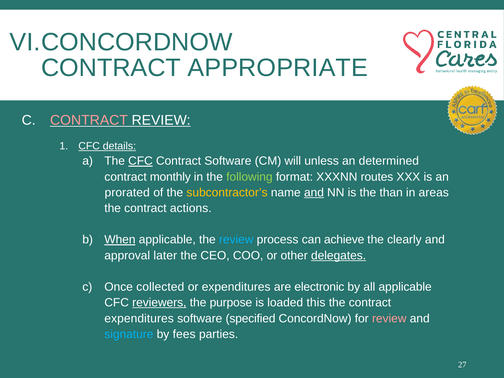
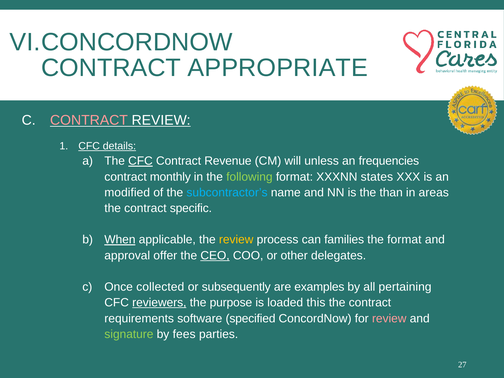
Contract Software: Software -> Revenue
determined: determined -> frequencies
routes: routes -> states
prorated: prorated -> modified
subcontractor’s colour: yellow -> light blue
and at (314, 193) underline: present -> none
actions: actions -> specific
review at (236, 240) colour: light blue -> yellow
achieve: achieve -> families
the clearly: clearly -> format
later: later -> offer
CEO underline: none -> present
delegates underline: present -> none
or expenditures: expenditures -> subsequently
electronic: electronic -> examples
all applicable: applicable -> pertaining
expenditures at (139, 318): expenditures -> requirements
signature colour: light blue -> light green
